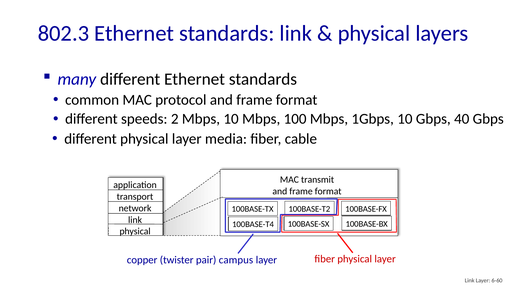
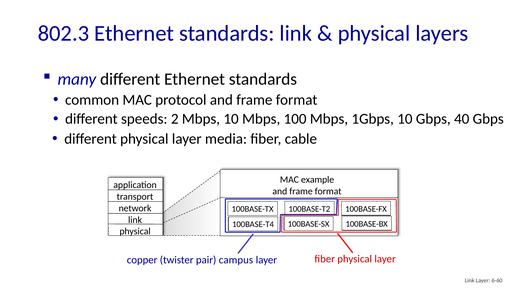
transmit: transmit -> example
